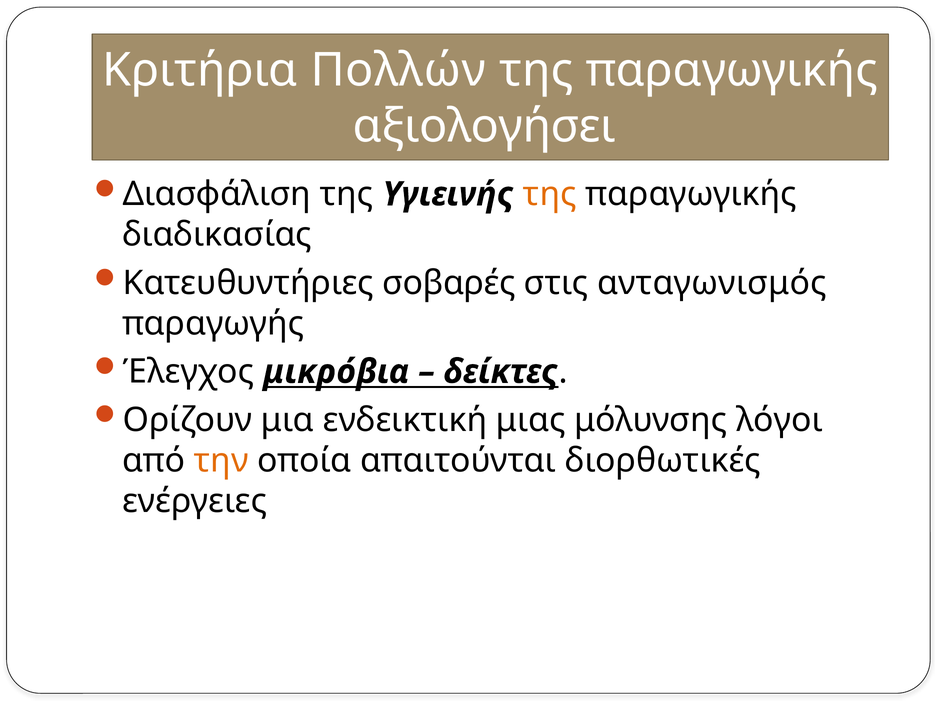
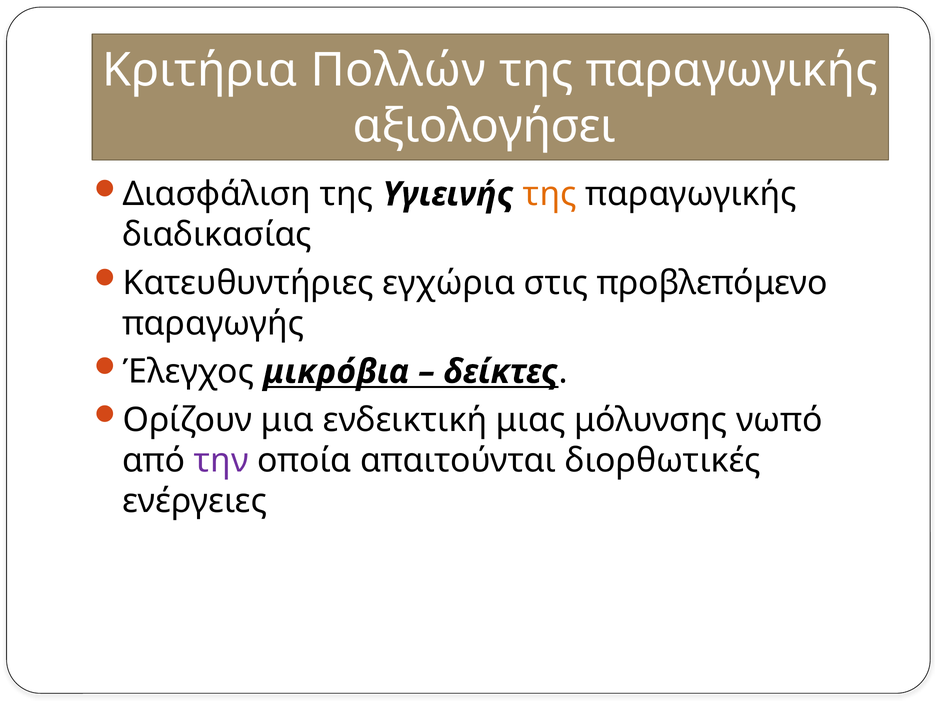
σοβαρές: σοβαρές -> εγχώρια
ανταγωνισμός: ανταγωνισμός -> προβλεπόμενο
λόγοι: λόγοι -> νωπό
την colour: orange -> purple
